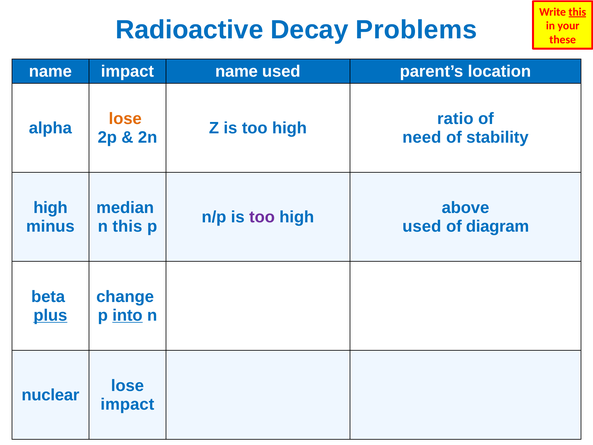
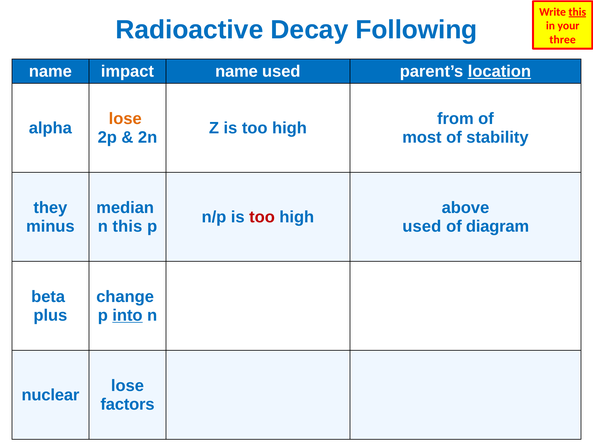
Problems: Problems -> Following
these: these -> three
location underline: none -> present
ratio: ratio -> from
need: need -> most
high at (50, 208): high -> they
too at (262, 217) colour: purple -> red
plus underline: present -> none
impact at (127, 404): impact -> factors
